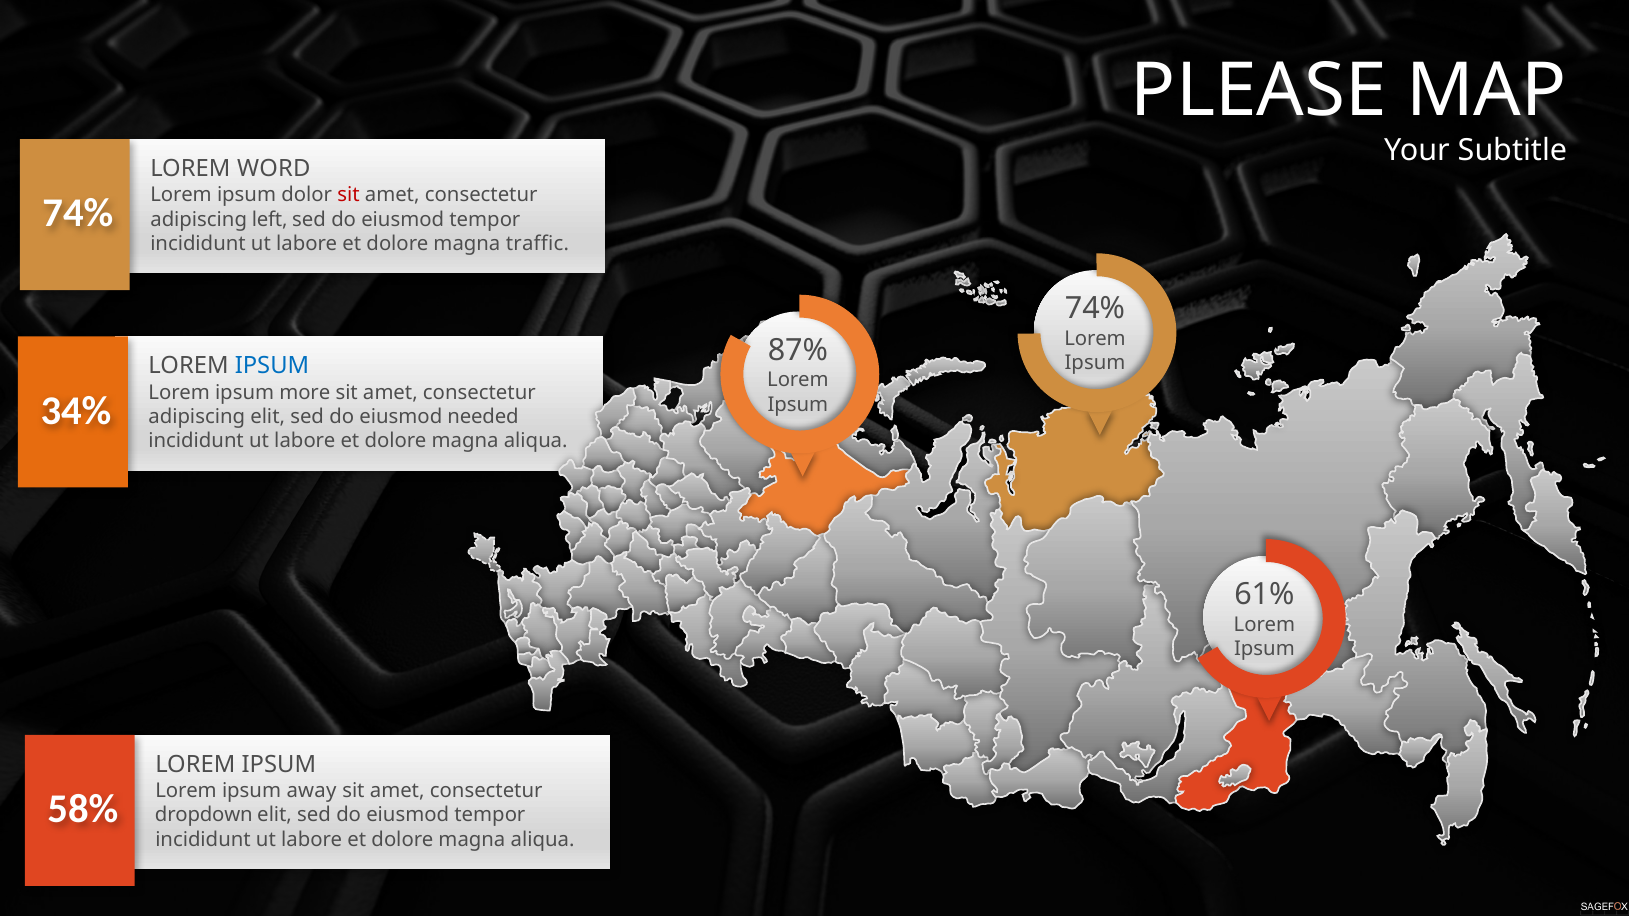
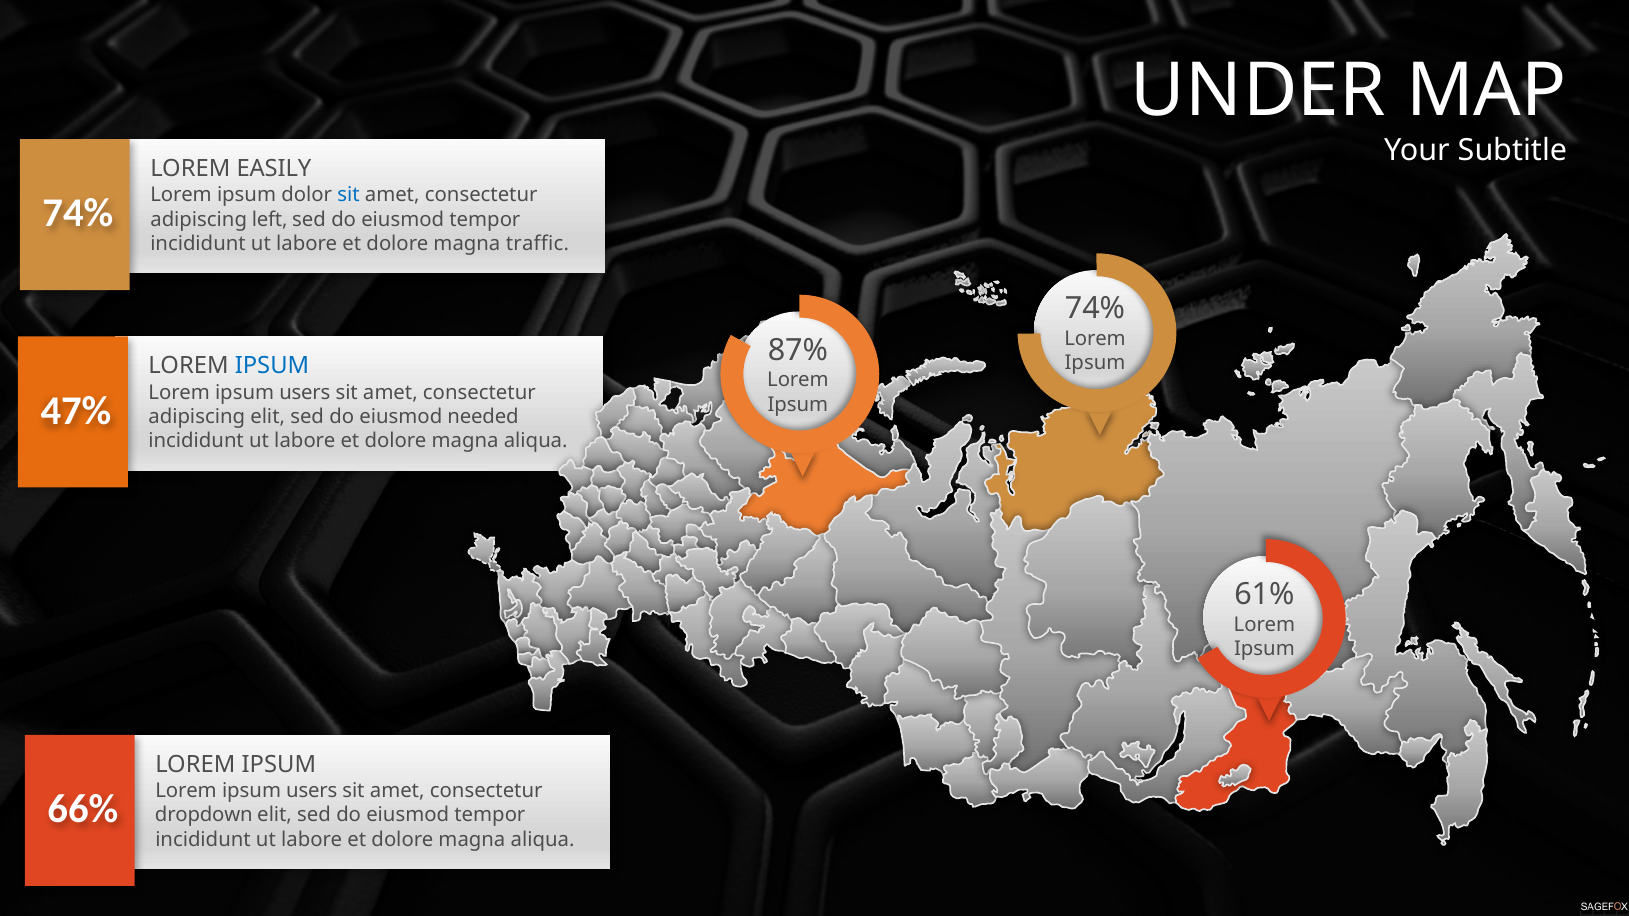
PLEASE: PLEASE -> UNDER
WORD: WORD -> EASILY
sit at (349, 195) colour: red -> blue
more at (305, 392): more -> users
34%: 34% -> 47%
away at (312, 791): away -> users
58%: 58% -> 66%
